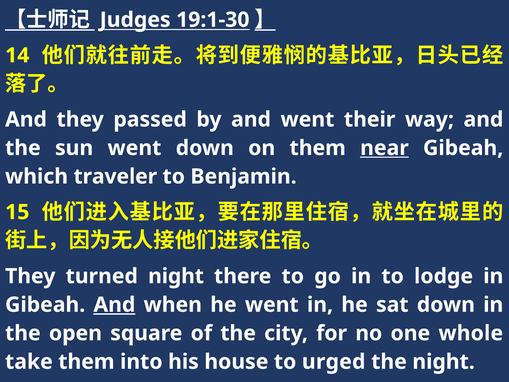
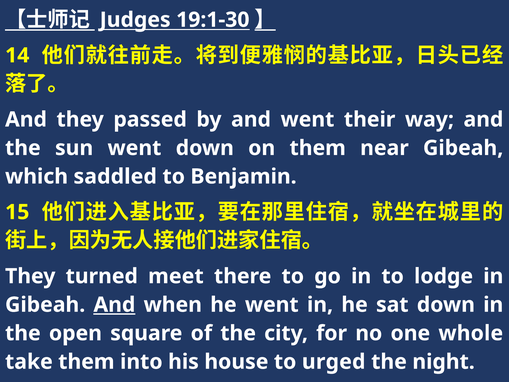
near underline: present -> none
traveler: traveler -> saddled
turned night: night -> meet
